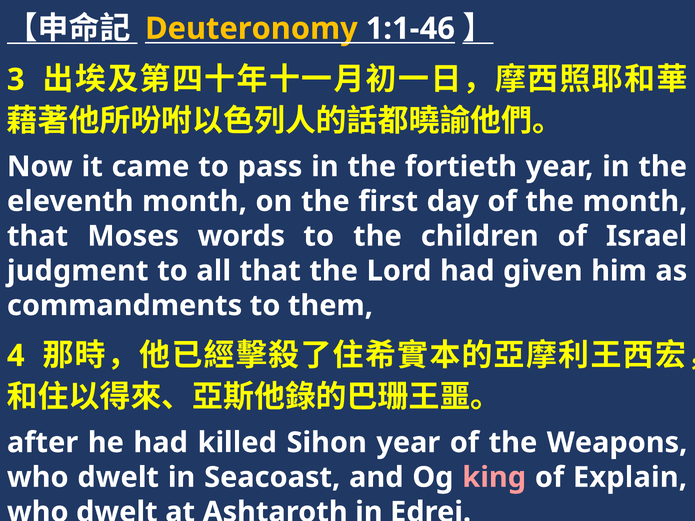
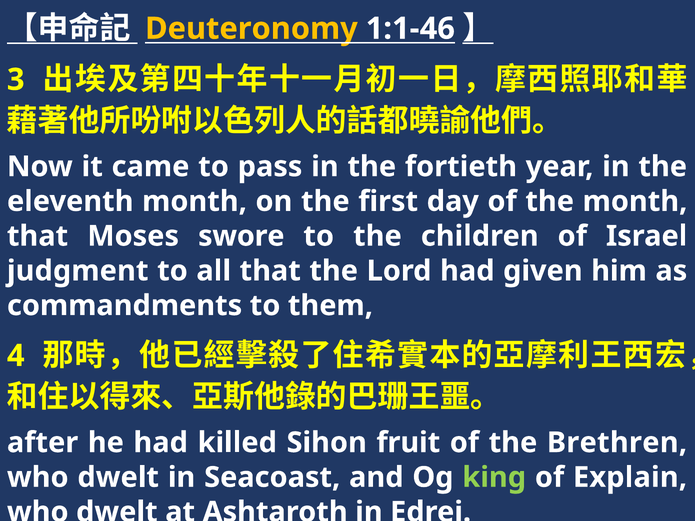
words: words -> swore
Sihon year: year -> fruit
Weapons: Weapons -> Brethren
king colour: pink -> light green
